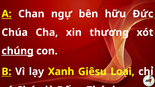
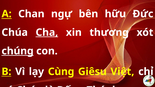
Cha underline: none -> present
Xanh: Xanh -> Cùng
Loại: Loại -> Việt
